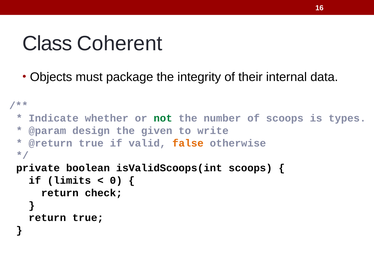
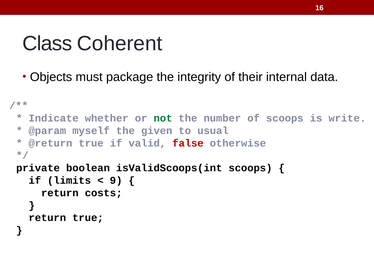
types: types -> write
design: design -> myself
write: write -> usual
false colour: orange -> red
0: 0 -> 9
check: check -> costs
